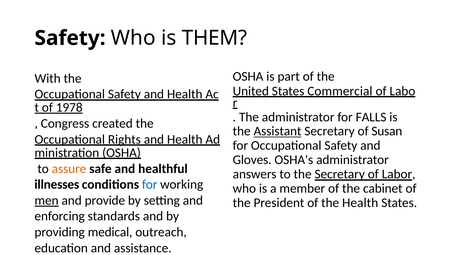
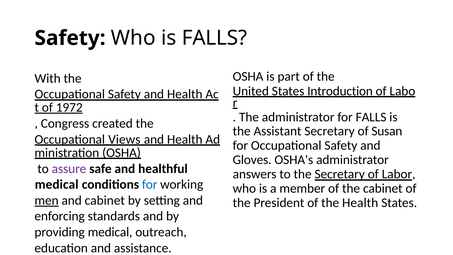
is THEM: THEM -> FALLS
Commercial: Commercial -> Introduction
1978: 1978 -> 1972
Assistant underline: present -> none
Rights: Rights -> Views
assure colour: orange -> purple
illnesses at (57, 184): illnesses -> medical
and provide: provide -> cabinet
